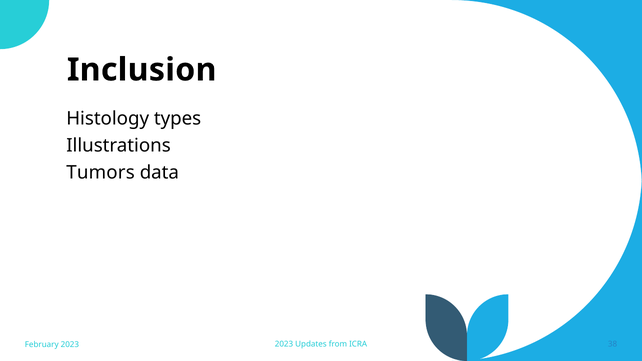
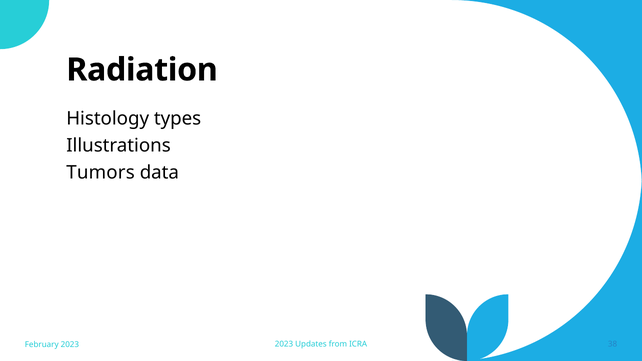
Inclusion: Inclusion -> Radiation
